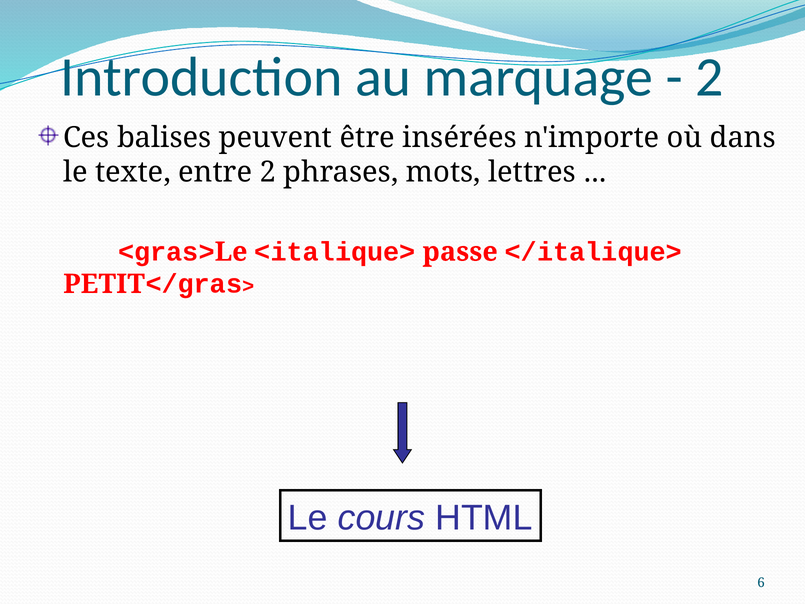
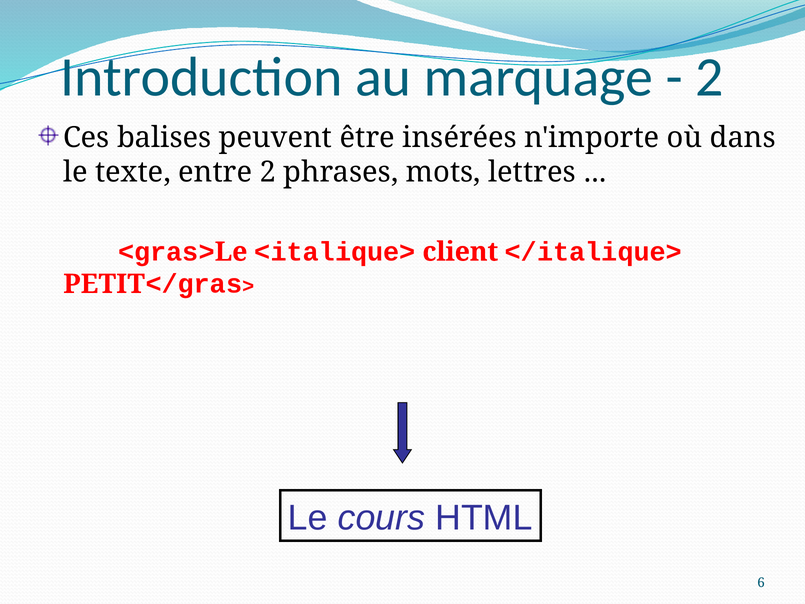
passe: passe -> client
